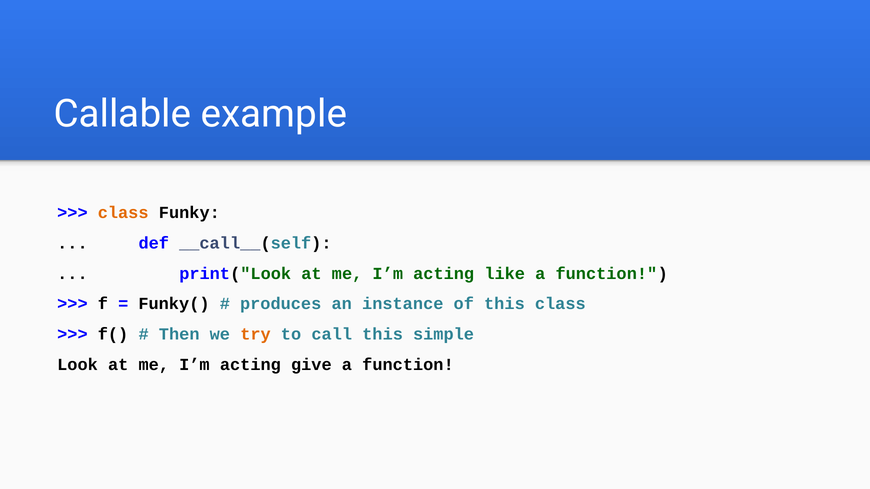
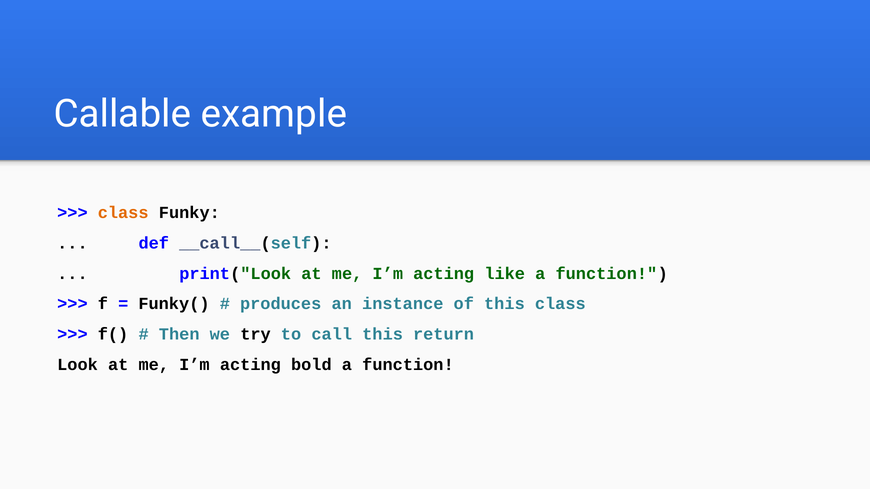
try colour: orange -> black
simple: simple -> return
give: give -> bold
